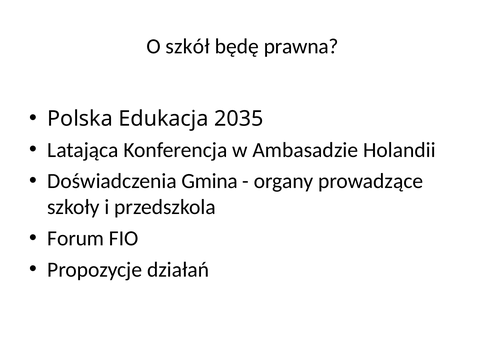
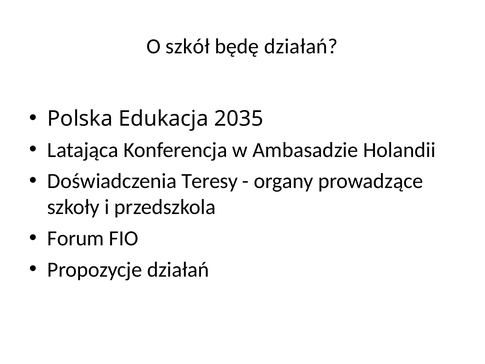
będę prawna: prawna -> działań
Gmina: Gmina -> Teresy
